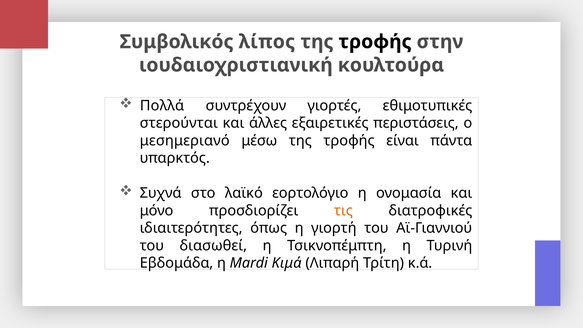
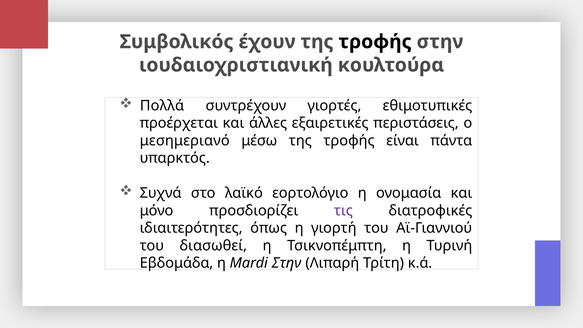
λίπος: λίπος -> έχουν
στερούνται: στερούνται -> προέρχεται
τις colour: orange -> purple
Mardi Κιμά: Κιμά -> Στην
